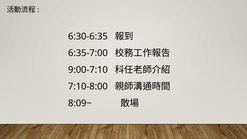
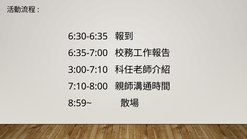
9:00-7:10: 9:00-7:10 -> 3:00-7:10
8:09~: 8:09~ -> 8:59~
